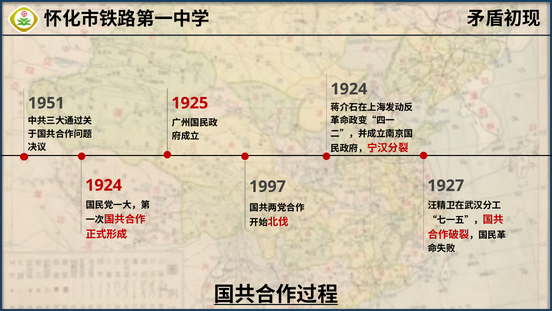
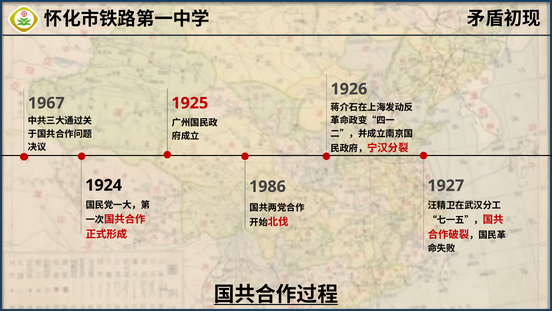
1924 at (349, 89): 1924 -> 1926
1951: 1951 -> 1967
1924 at (104, 185) colour: red -> black
1997: 1997 -> 1986
